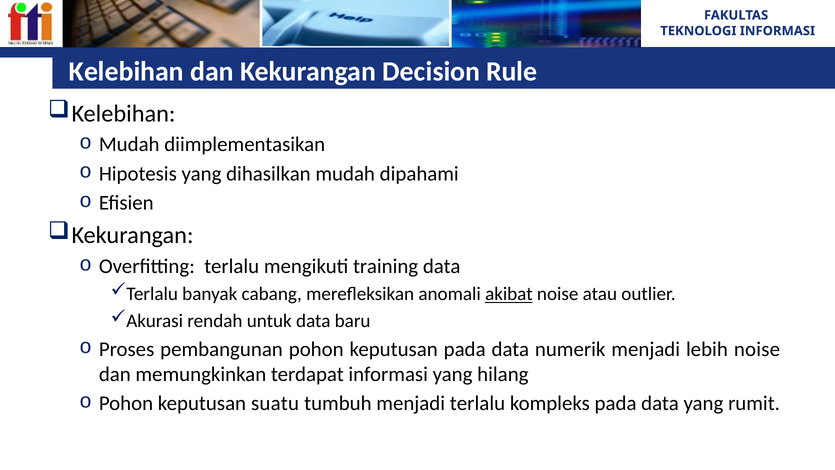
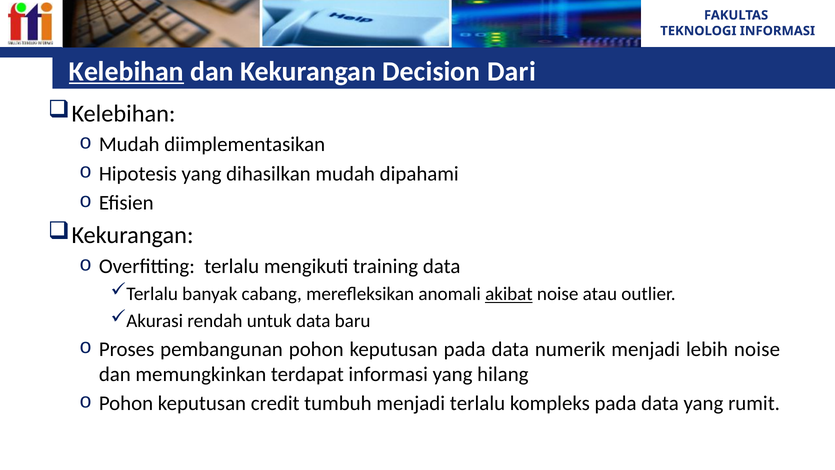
Kelebihan at (126, 71) underline: none -> present
Rule: Rule -> Dari
suatu: suatu -> credit
